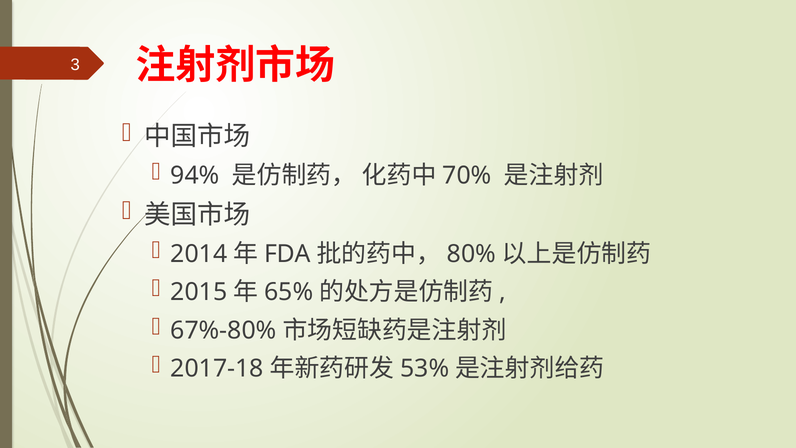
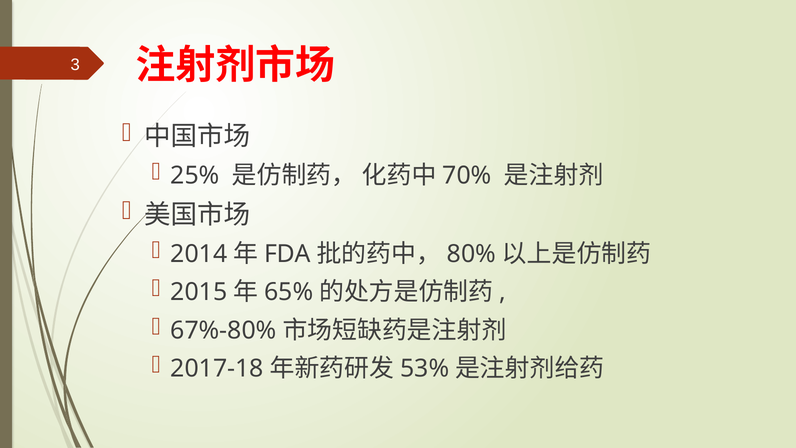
94%: 94% -> 25%
